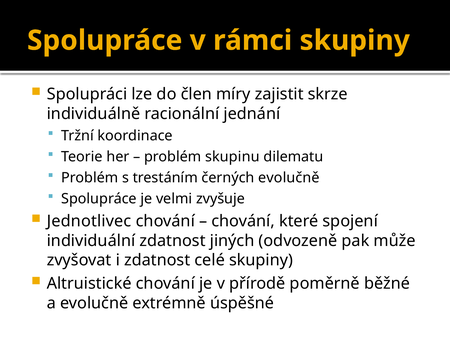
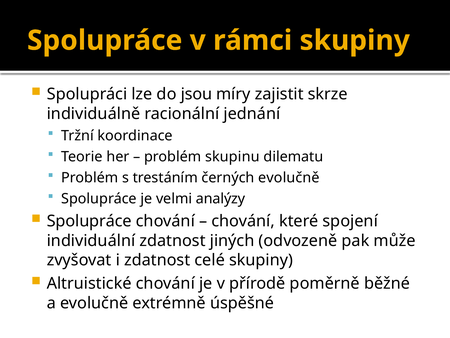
člen: člen -> jsou
zvyšuje: zvyšuje -> analýzy
Jednotlivec at (89, 221): Jednotlivec -> Spolupráce
